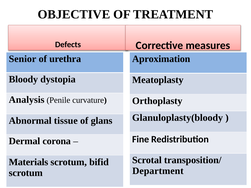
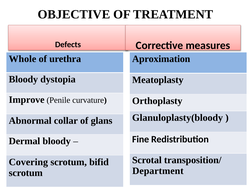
Senior: Senior -> Whole
Analysis: Analysis -> Improve
tissue: tissue -> collar
Dermal corona: corona -> bloody
Materials: Materials -> Covering
